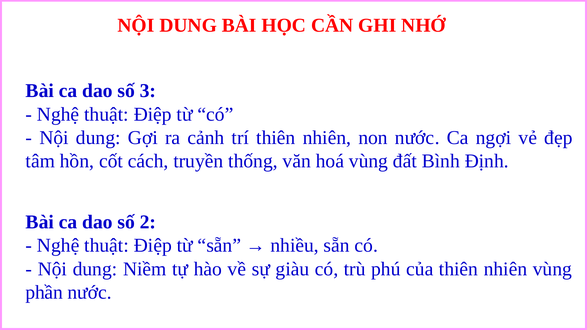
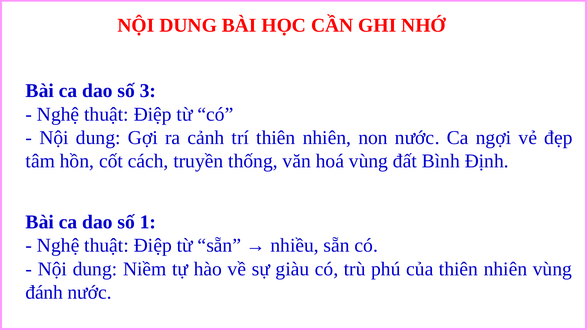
2: 2 -> 1
phần: phần -> đánh
